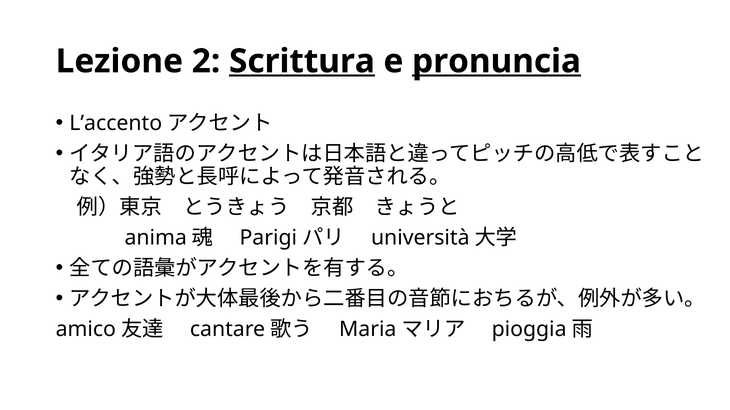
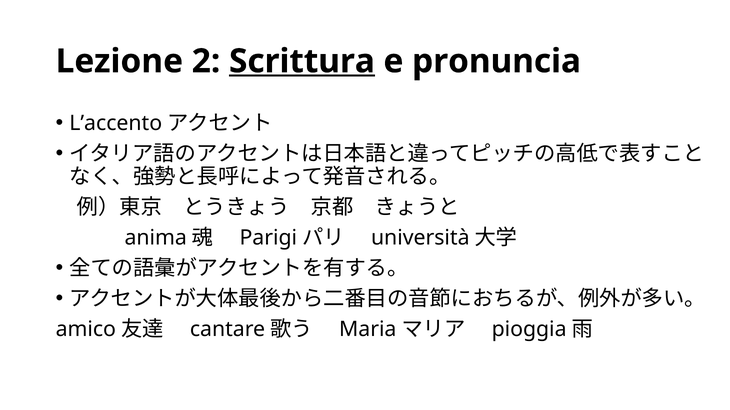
pronuncia underline: present -> none
